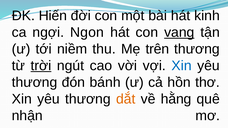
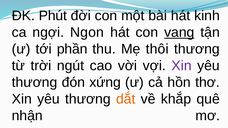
Hiến: Hiến -> Phút
niềm: niềm -> phần
trên: trên -> thôi
trời underline: present -> none
Xin at (182, 66) colour: blue -> purple
bánh: bánh -> xứng
hằng: hằng -> khắp
